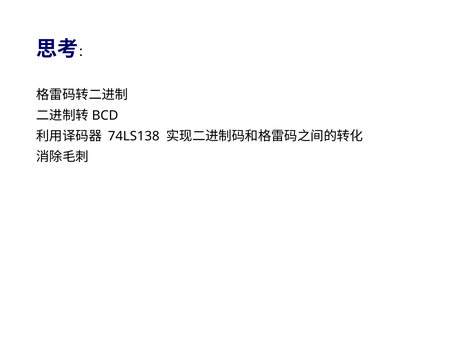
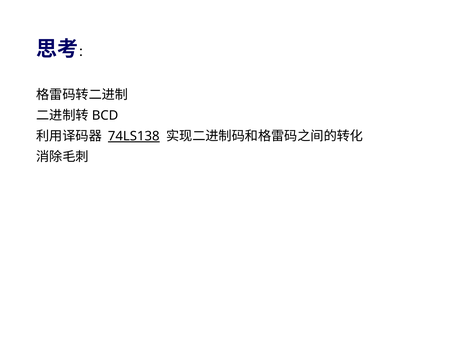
74LS138 underline: none -> present
